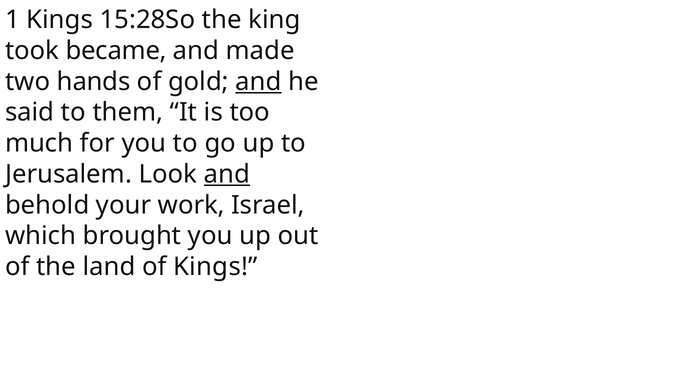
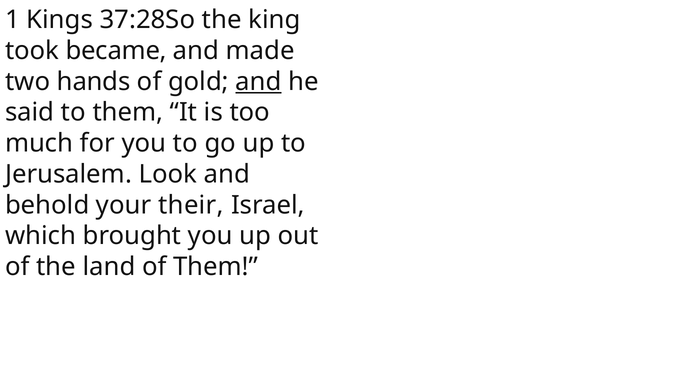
15:28So: 15:28So -> 37:28So
and at (227, 174) underline: present -> none
work: work -> their
of Kings: Kings -> Them
